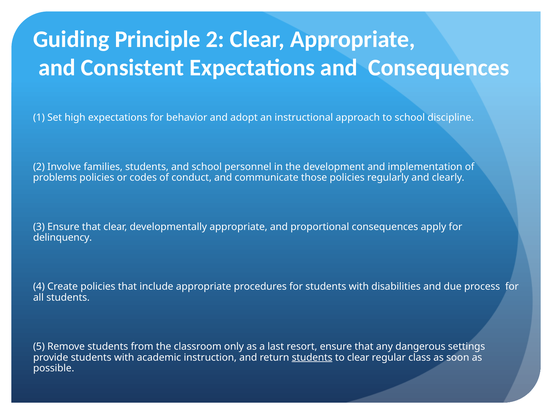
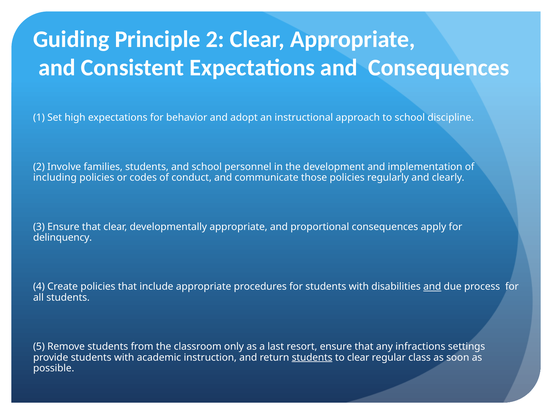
problems: problems -> including
and at (432, 287) underline: none -> present
dangerous: dangerous -> infractions
